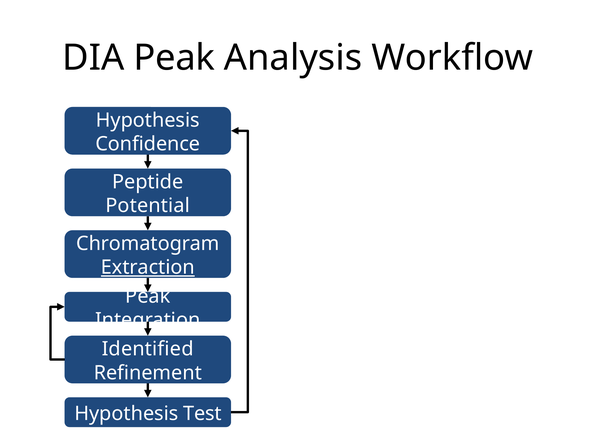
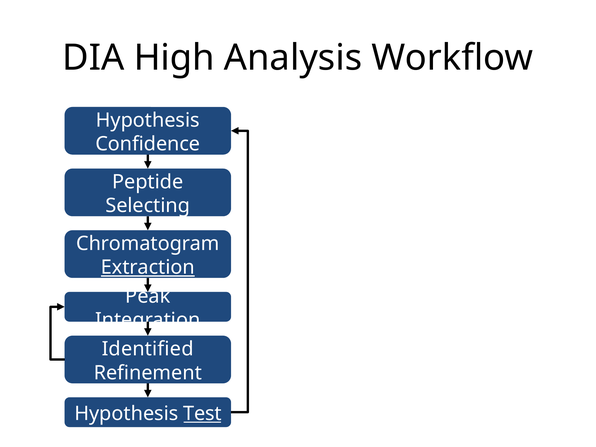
DIA Peak: Peak -> High
Potential: Potential -> Selecting
Test underline: none -> present
